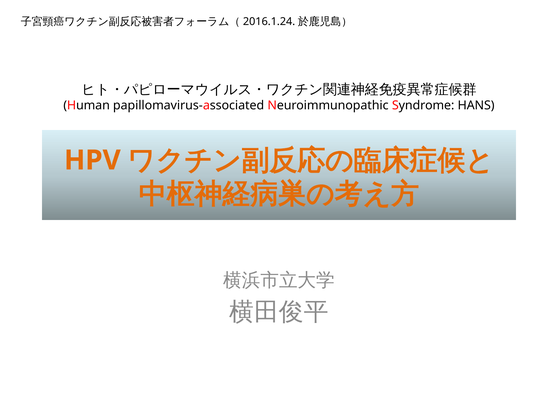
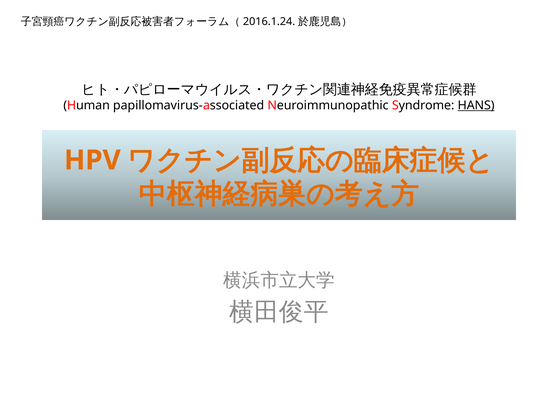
HANS underline: none -> present
